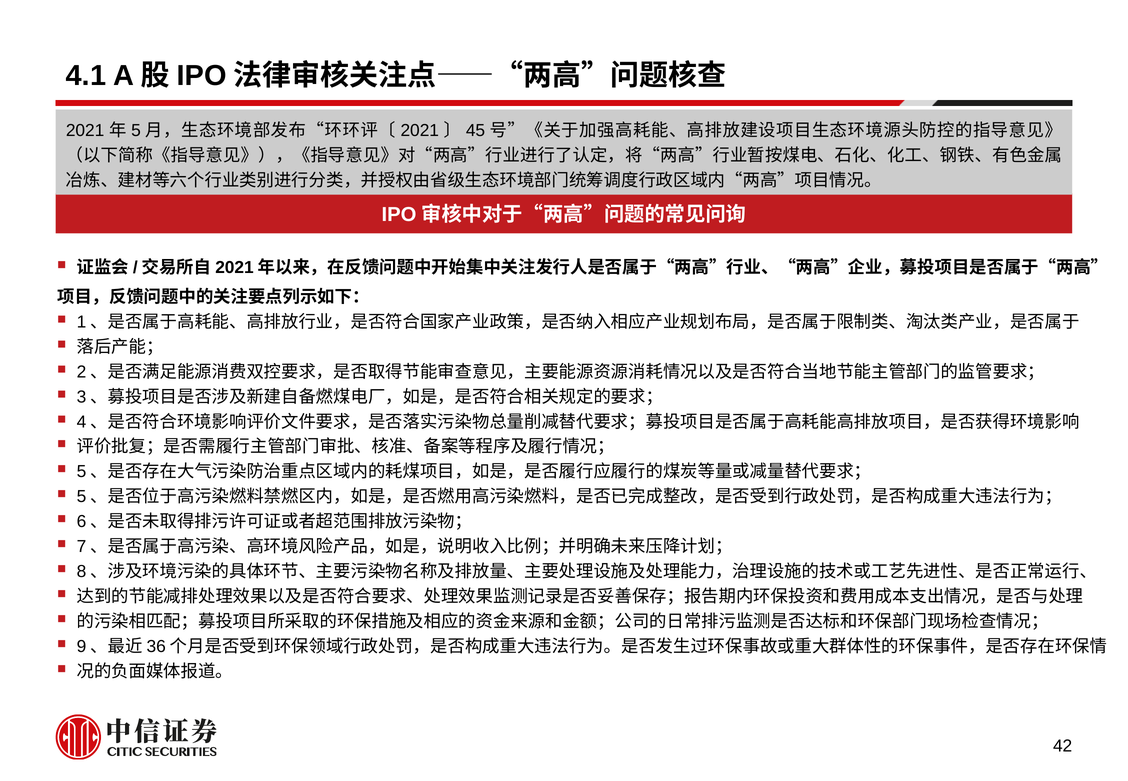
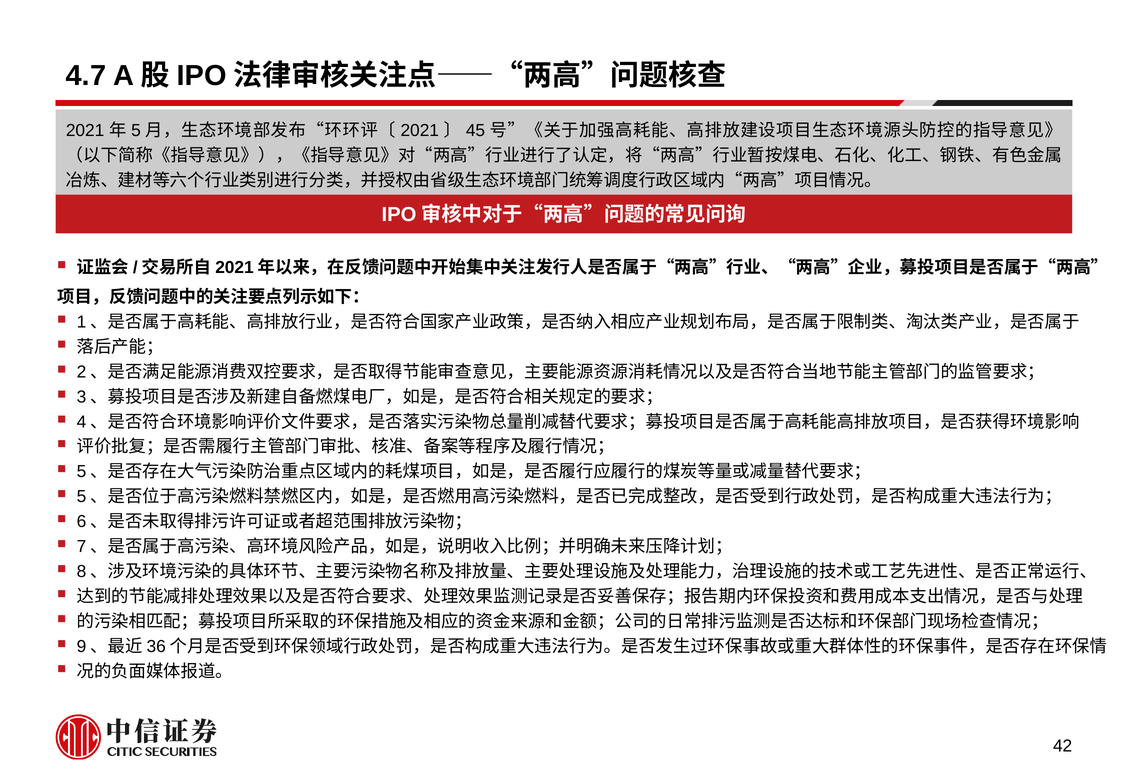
4.1: 4.1 -> 4.7
